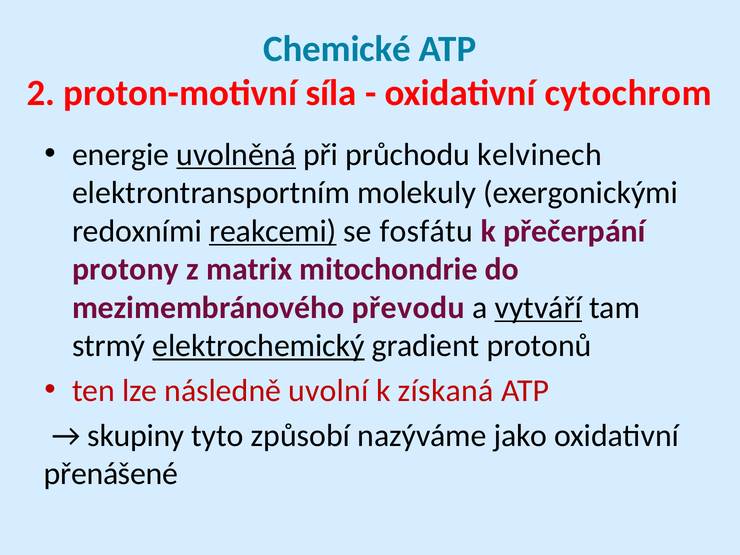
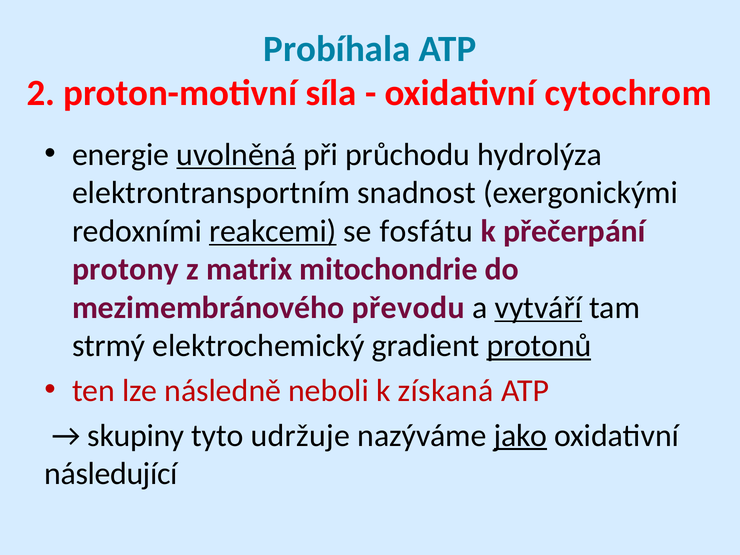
Chemické: Chemické -> Probíhala
kelvinech: kelvinech -> hydrolýza
molekuly: molekuly -> snadnost
elektrochemický underline: present -> none
protonů underline: none -> present
uvolní: uvolní -> neboli
způsobí: způsobí -> udržuje
jako underline: none -> present
přenášené: přenášené -> následující
